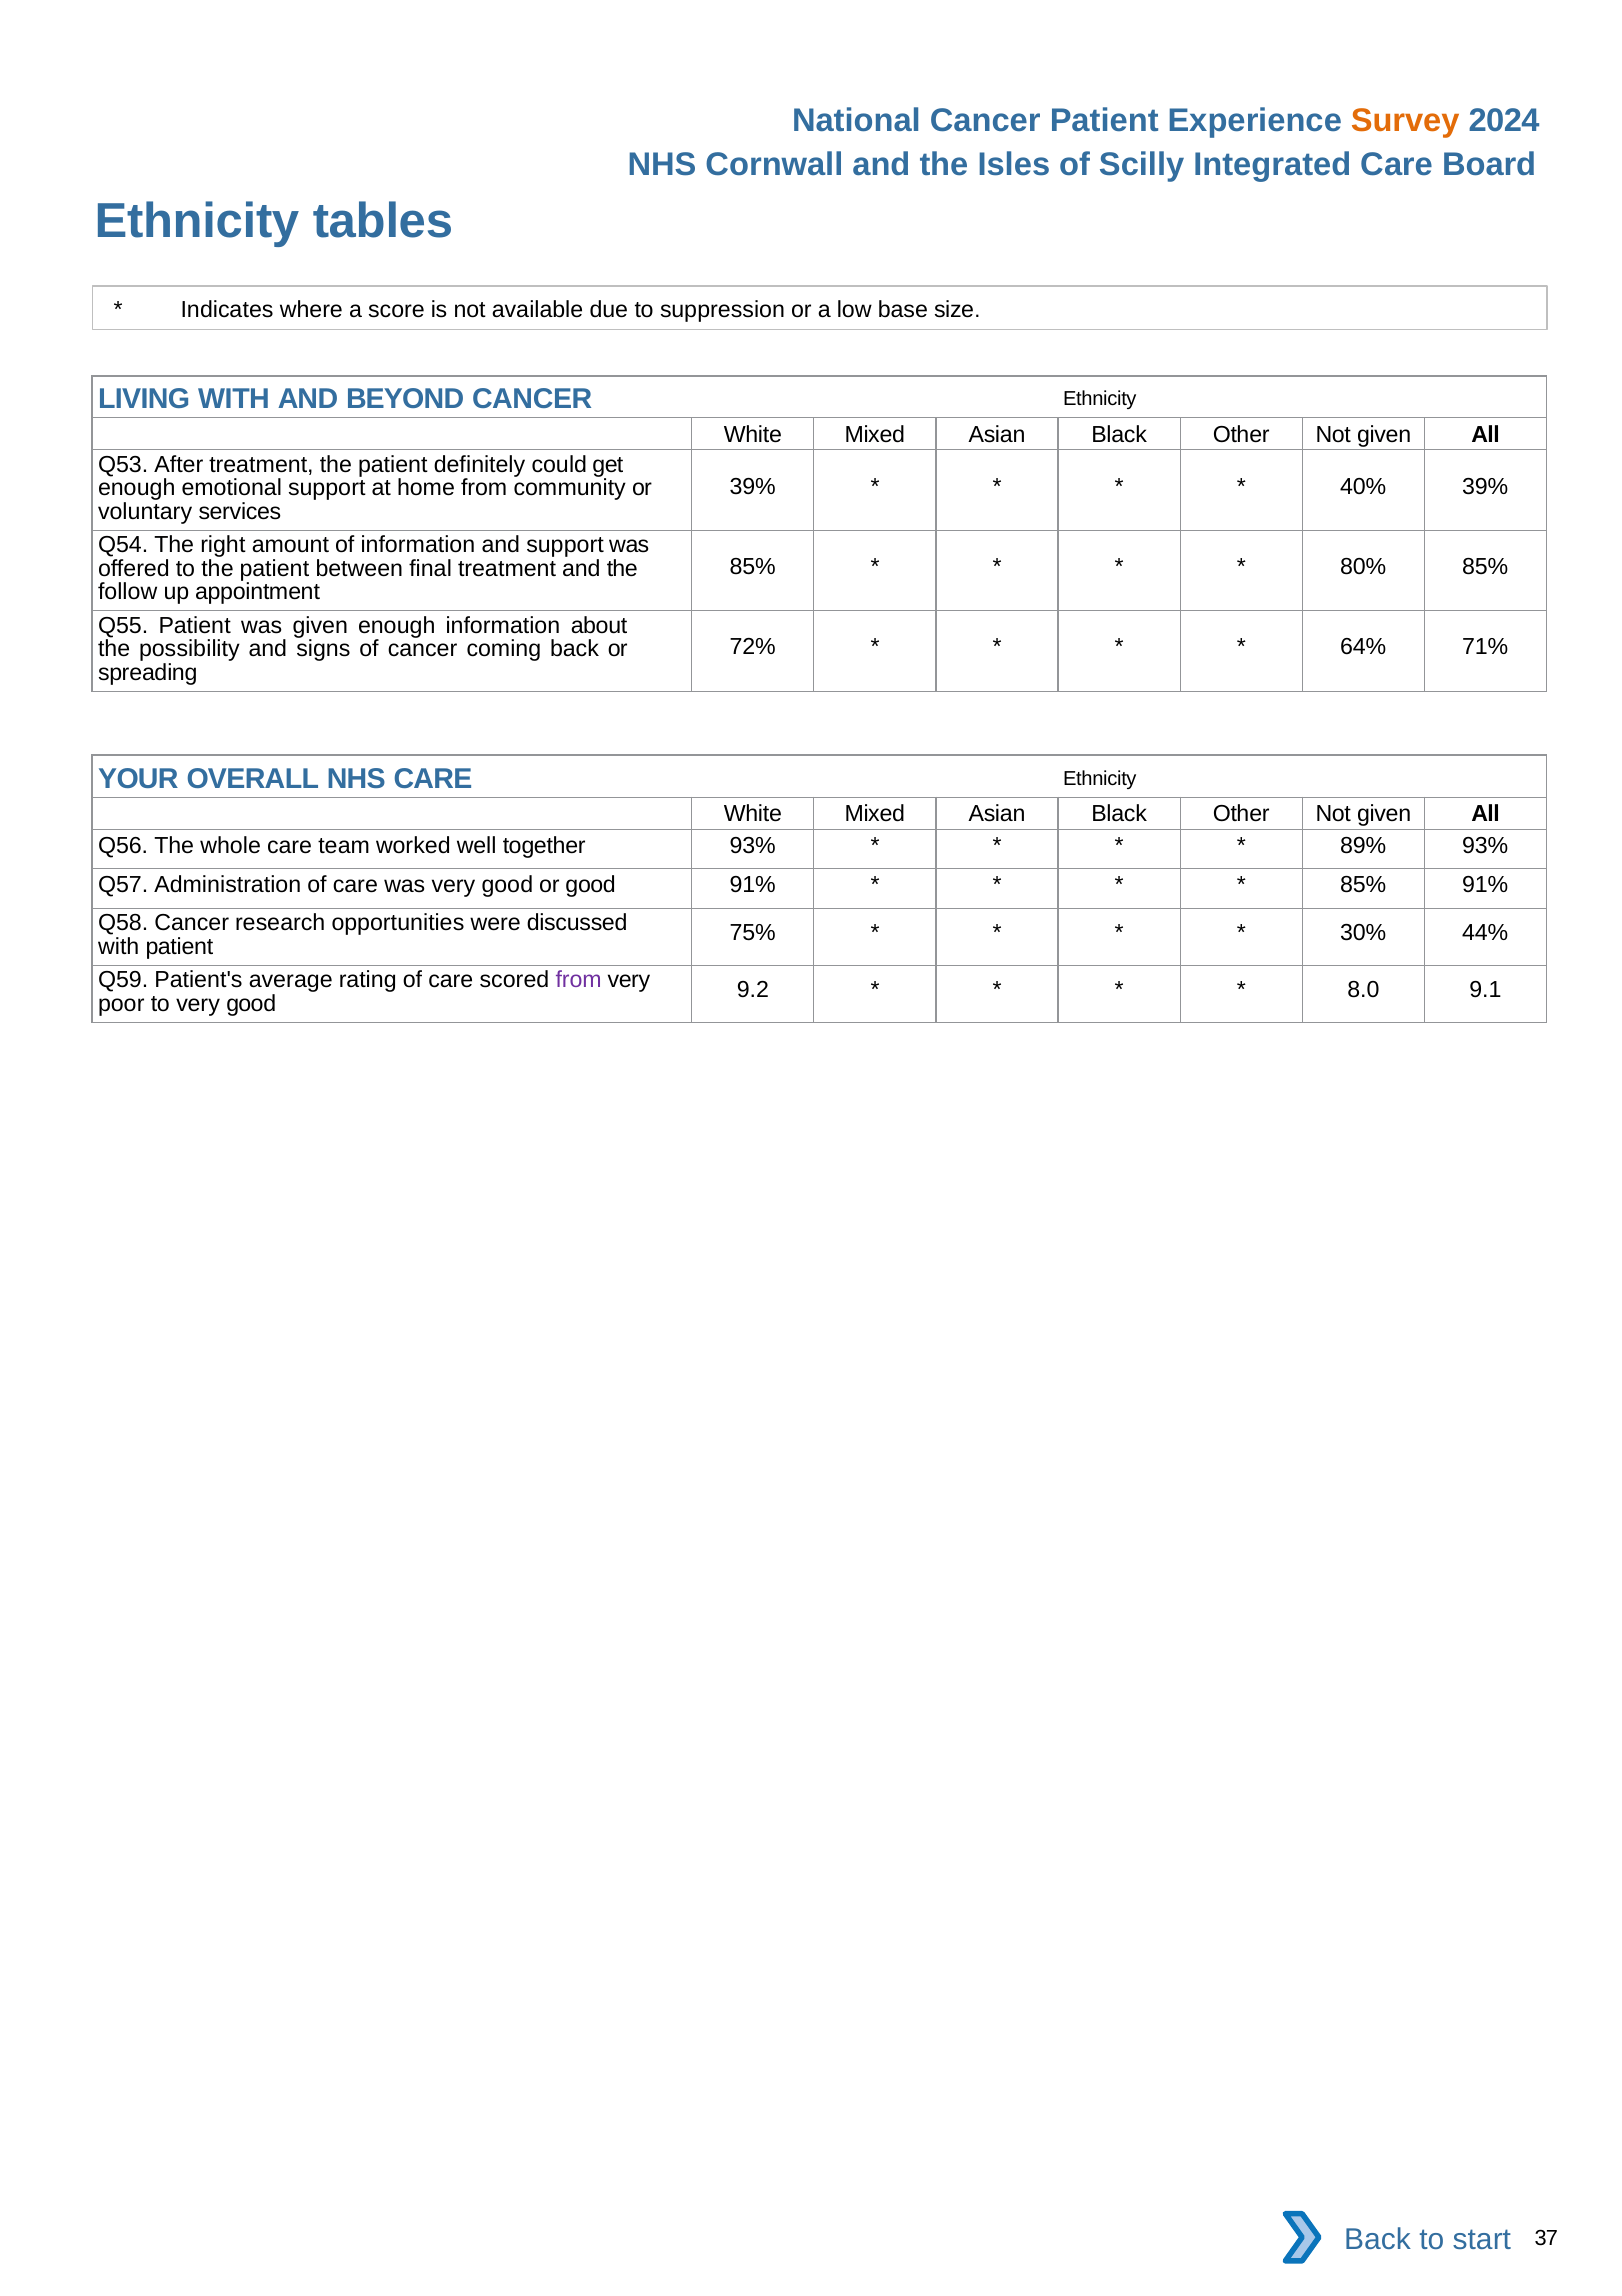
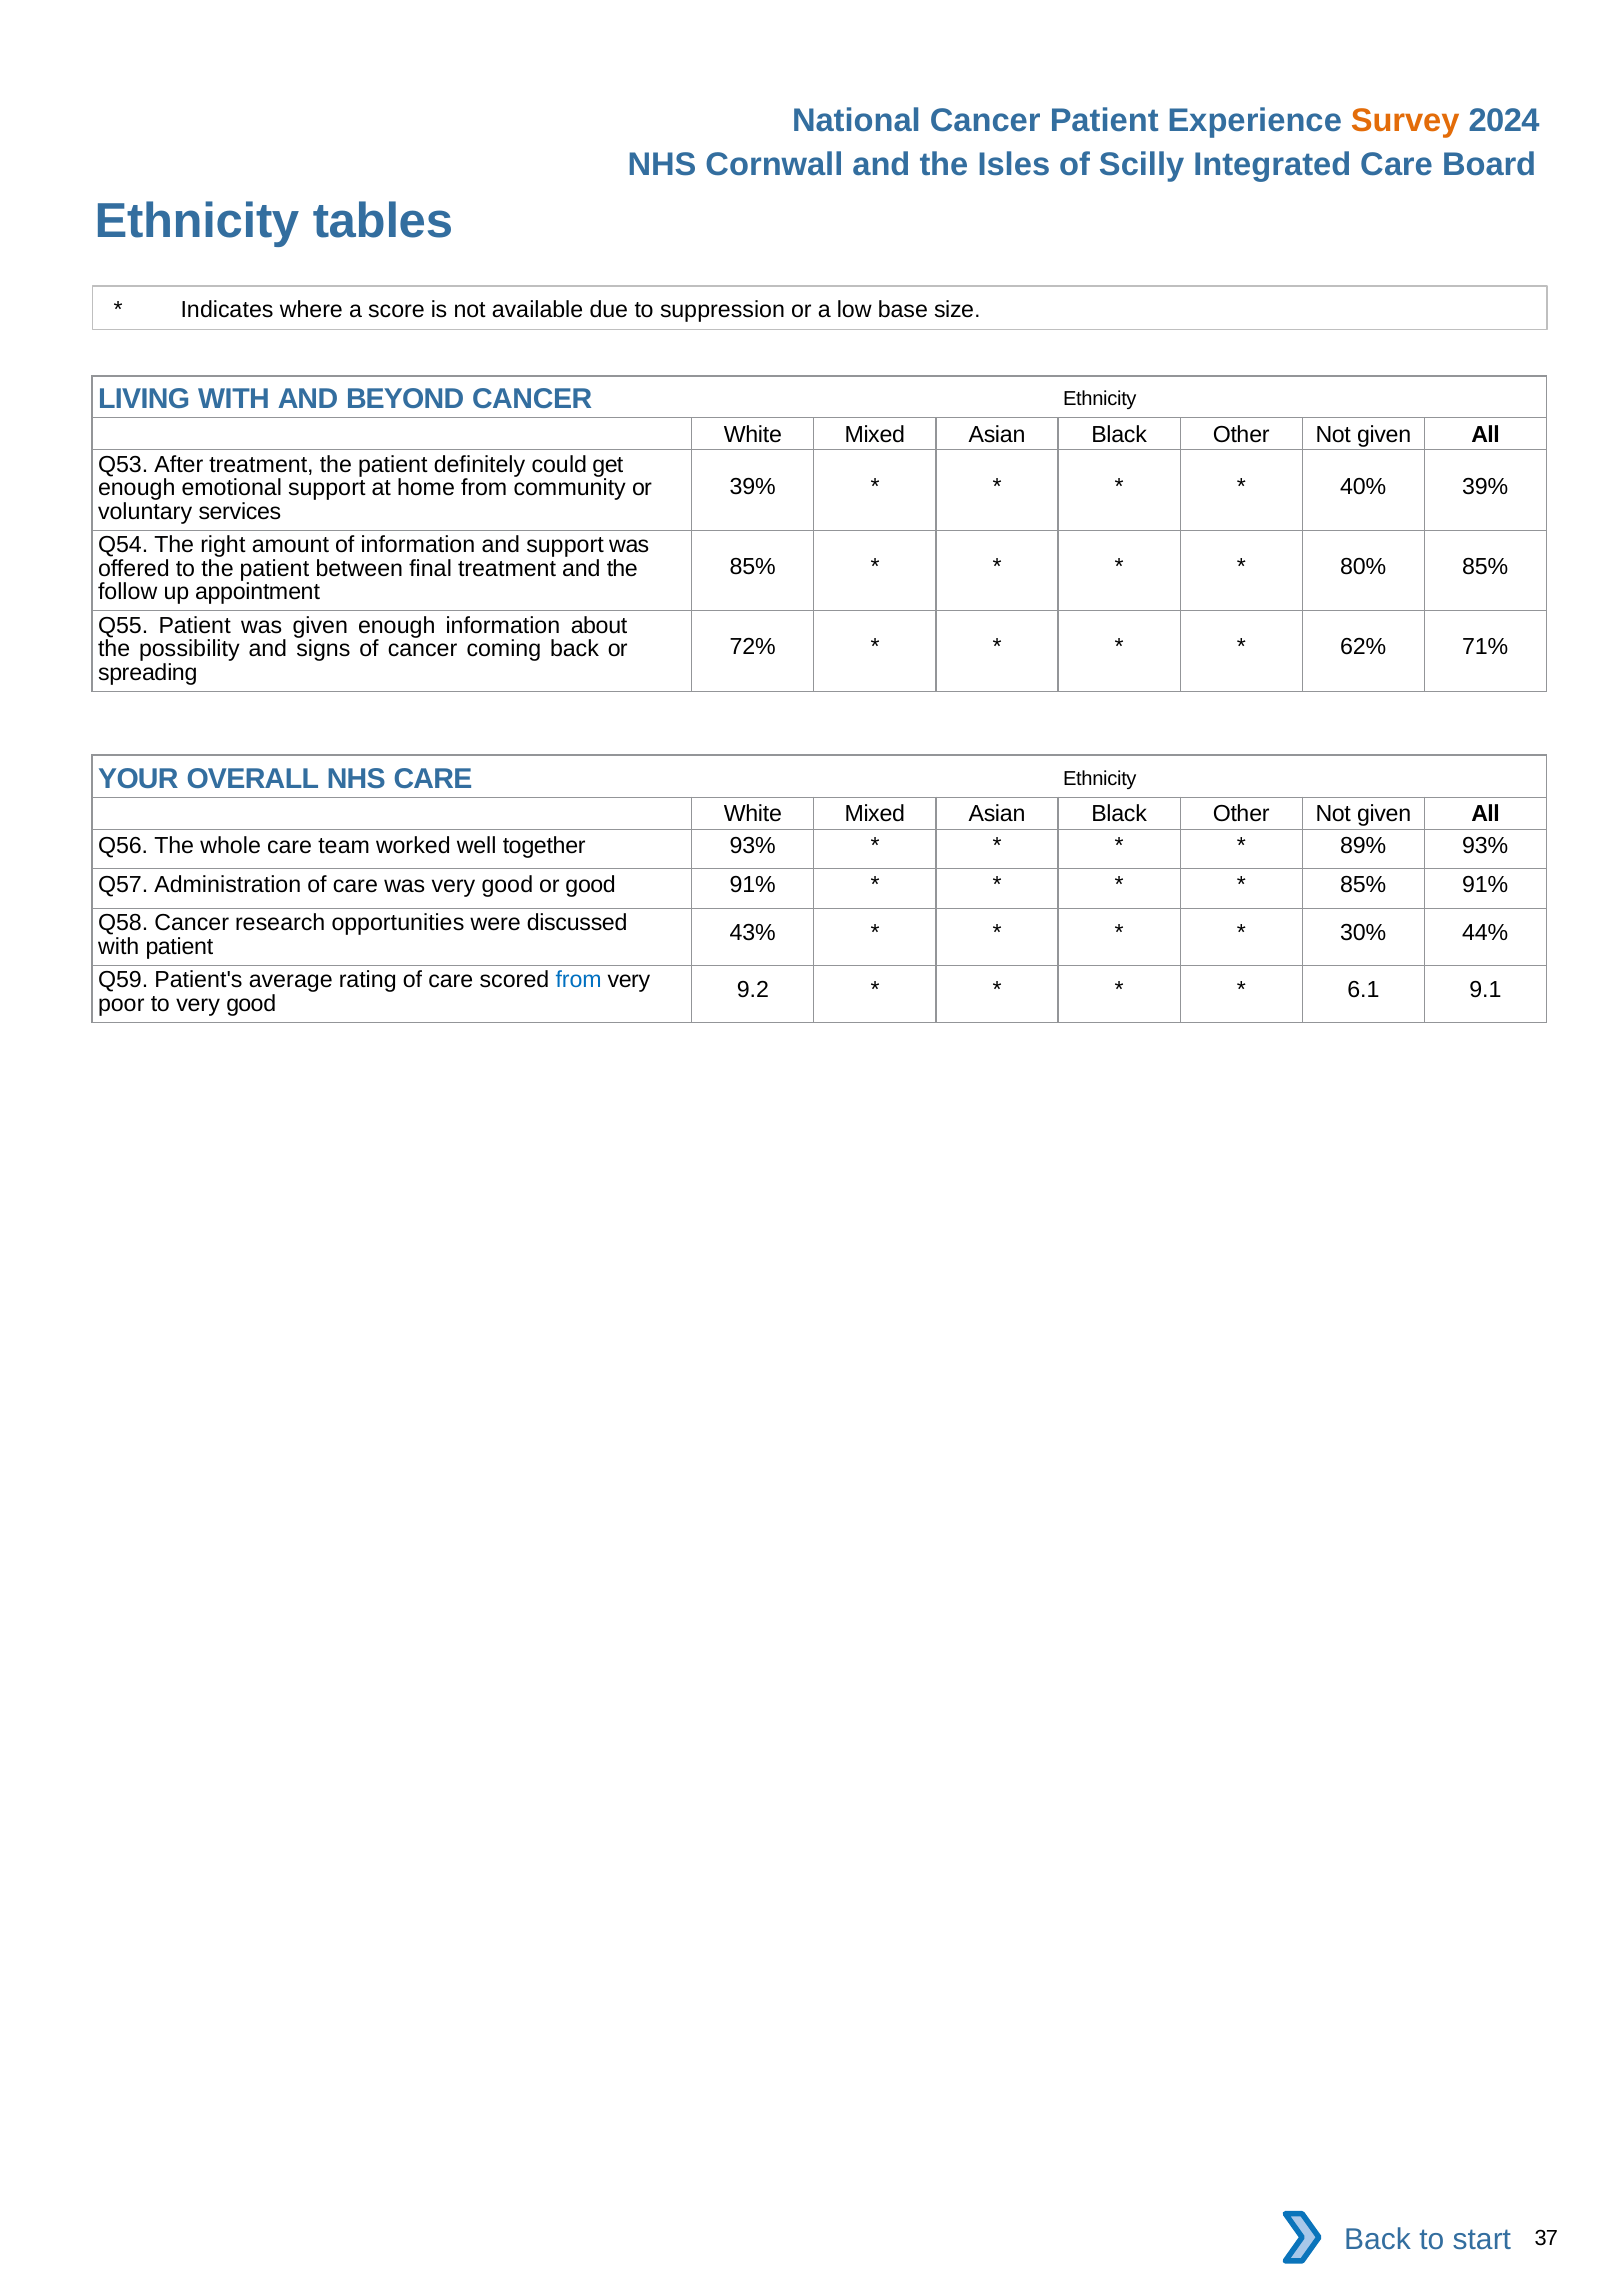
64%: 64% -> 62%
75%: 75% -> 43%
from at (579, 980) colour: purple -> blue
8.0: 8.0 -> 6.1
